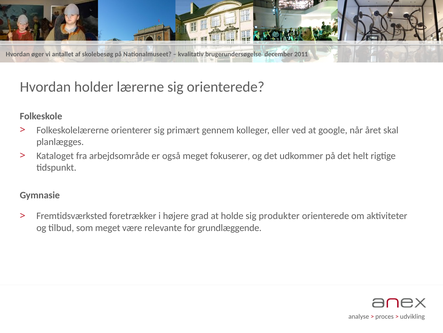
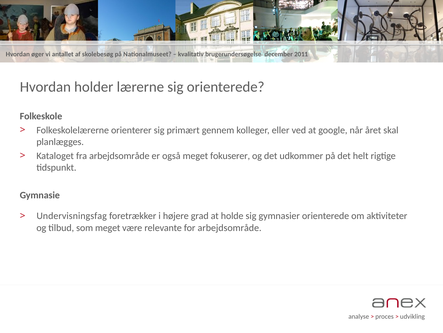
Fremtidsværksted: Fremtidsværksted -> Undervisningsfag
produkter: produkter -> gymnasier
for grundlæggende: grundlæggende -> arbejdsområde
